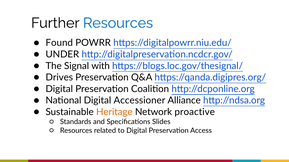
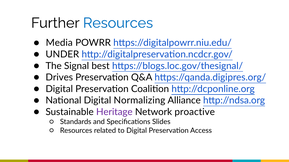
Found: Found -> Media
with: with -> best
Accessioner: Accessioner -> Normalizing
Heritage colour: orange -> purple
